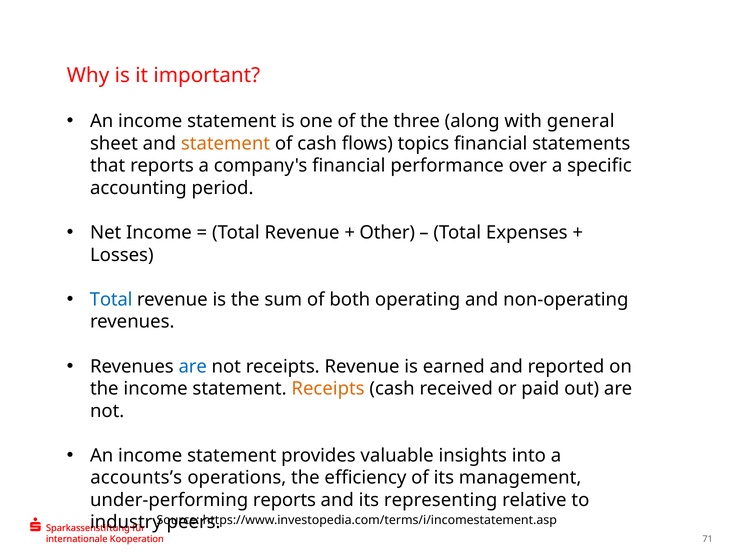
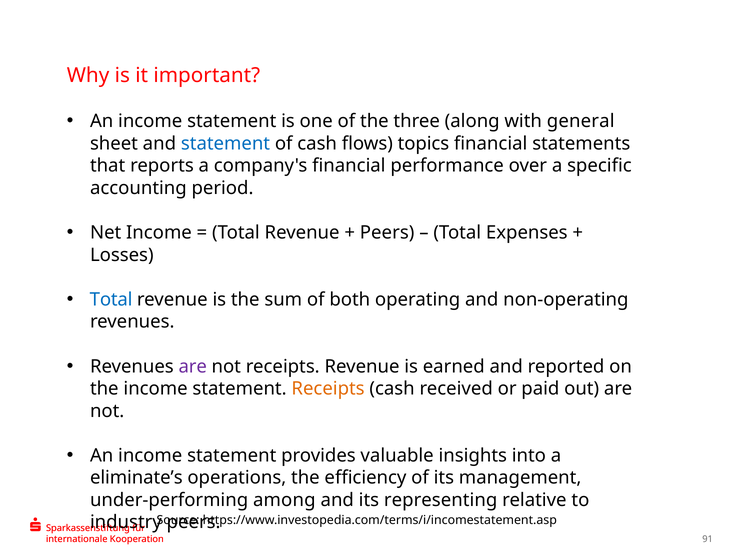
statement at (226, 144) colour: orange -> blue
Other at (387, 233): Other -> Peers
are at (193, 367) colour: blue -> purple
accounts’s: accounts’s -> eliminate’s
under-performing reports: reports -> among
71: 71 -> 91
